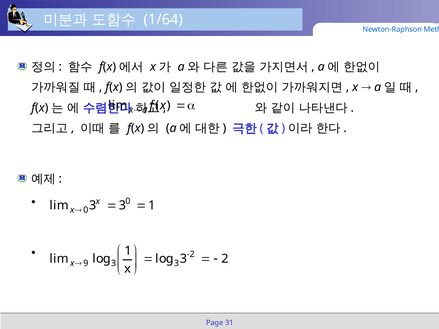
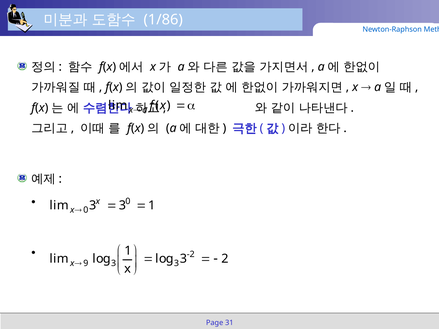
1/64: 1/64 -> 1/86
